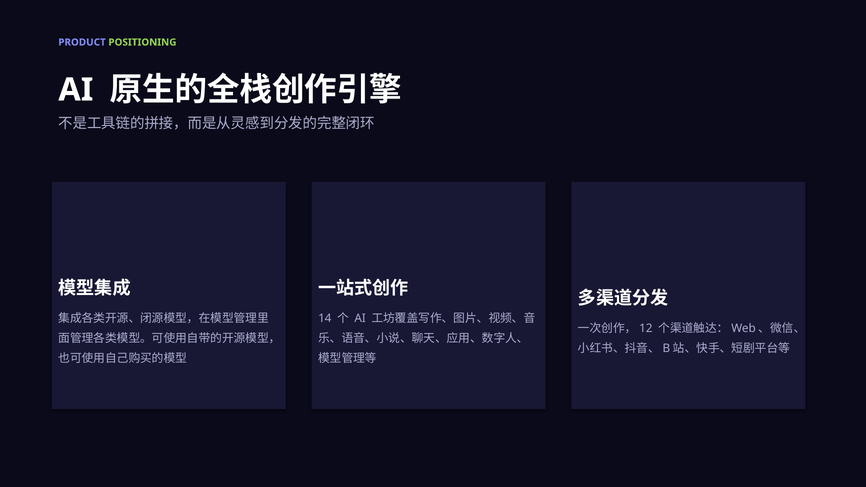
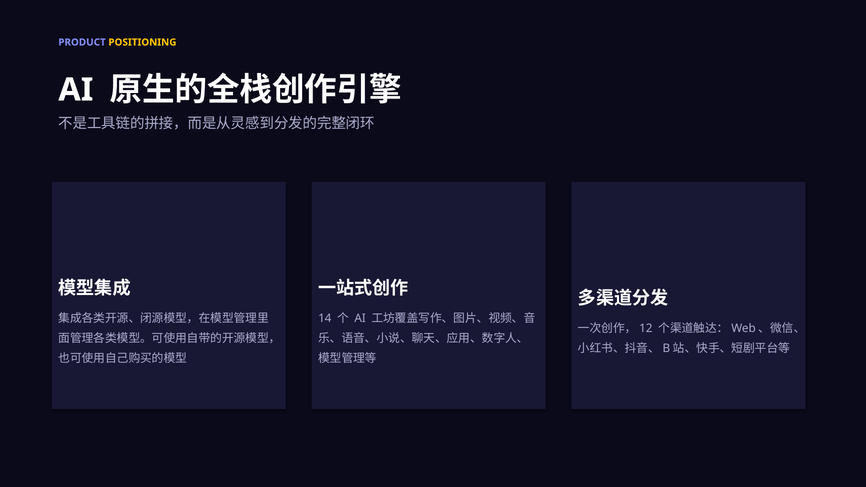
POSITIONING colour: light green -> yellow
